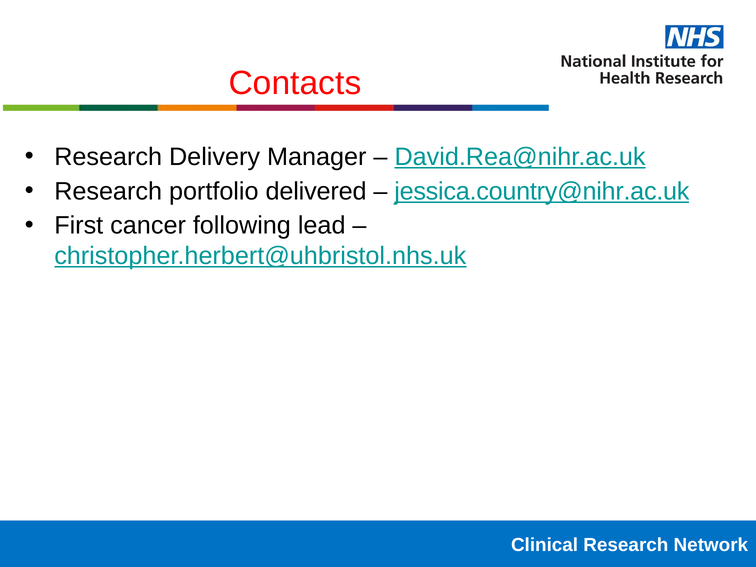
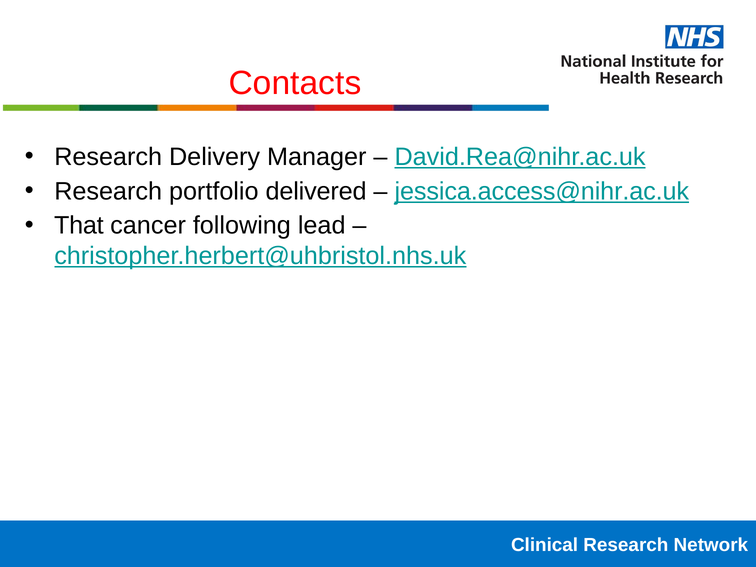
jessica.country@nihr.ac.uk: jessica.country@nihr.ac.uk -> jessica.access@nihr.ac.uk
First: First -> That
